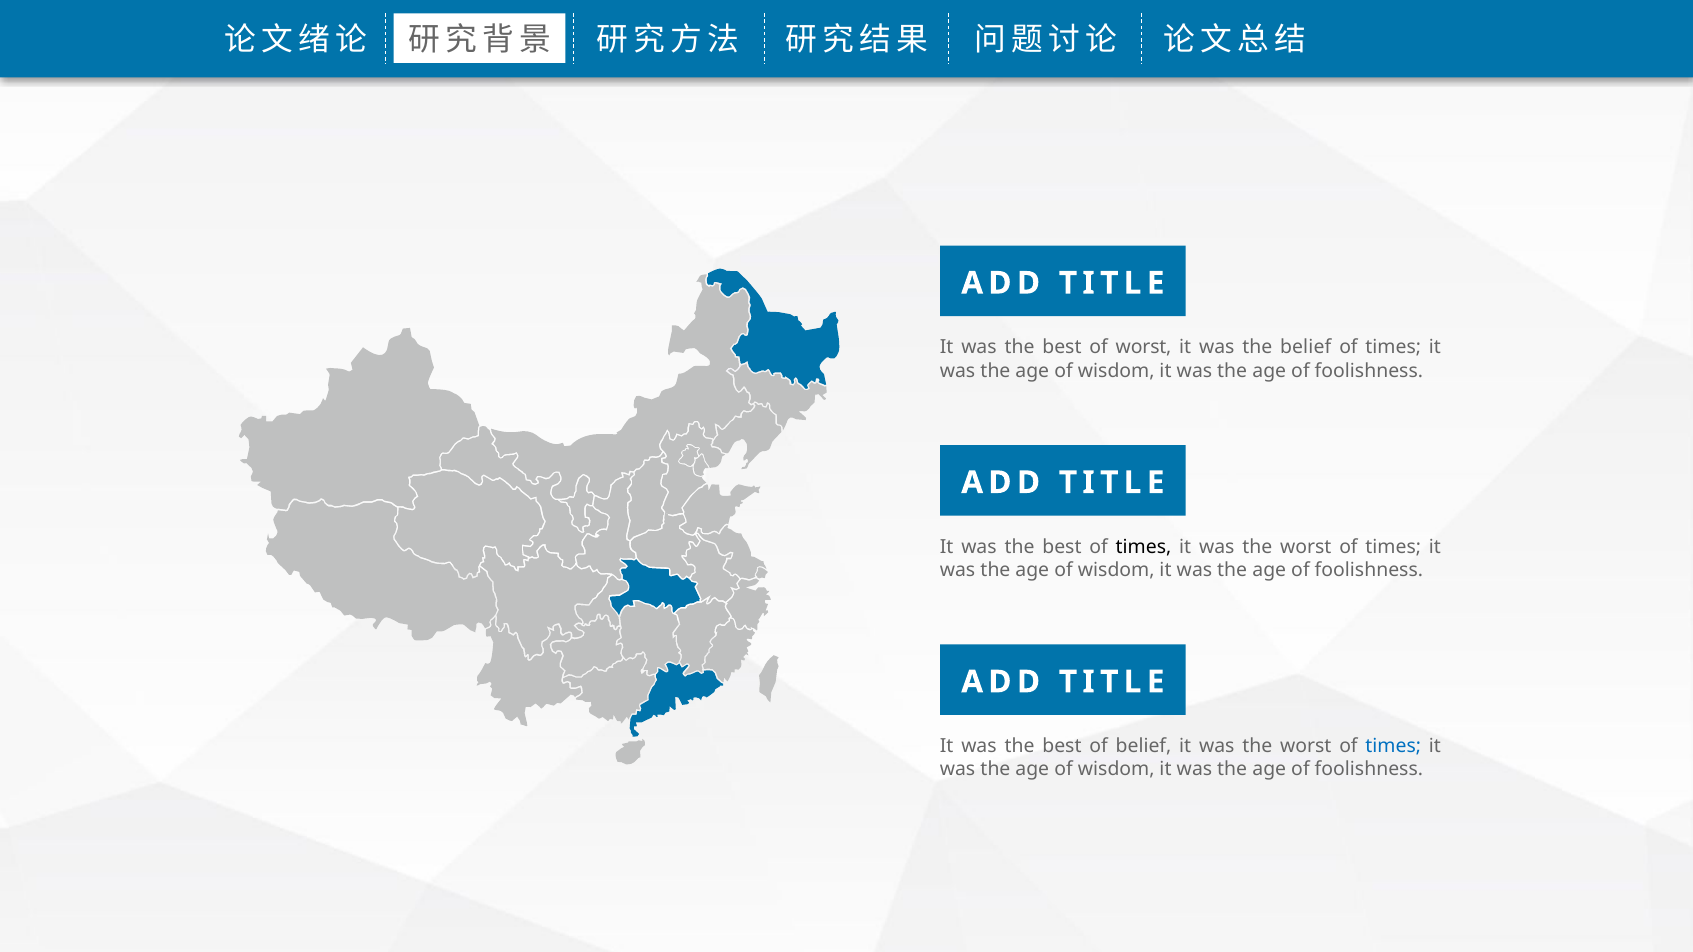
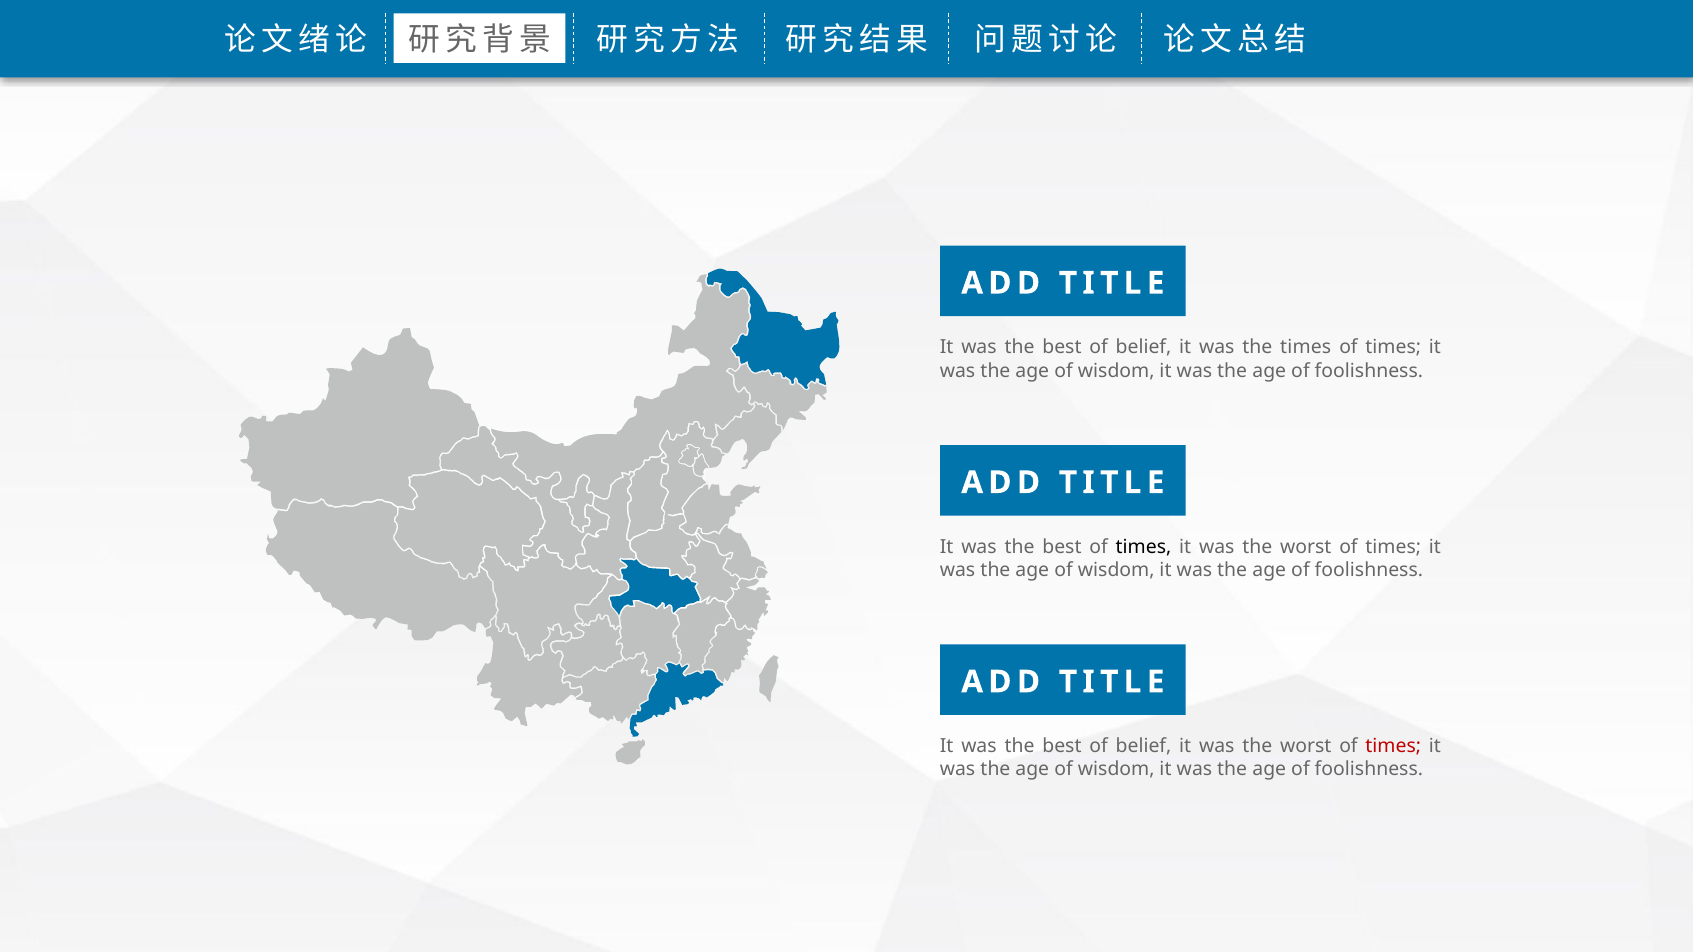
worst at (1144, 348): worst -> belief
the belief: belief -> times
times at (1393, 746) colour: blue -> red
